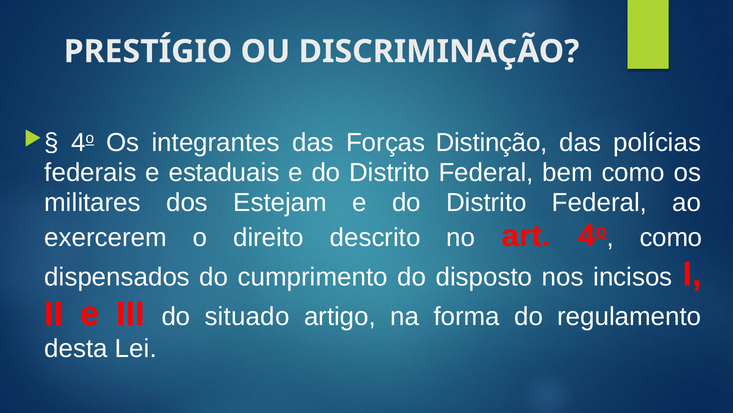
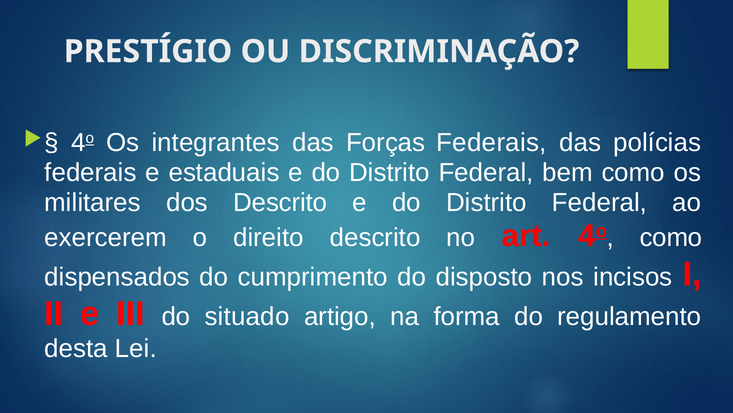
Forças Distinção: Distinção -> Federais
dos Estejam: Estejam -> Descrito
